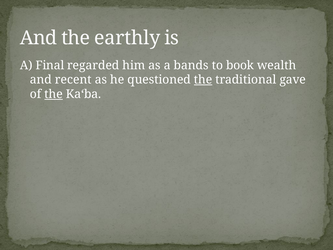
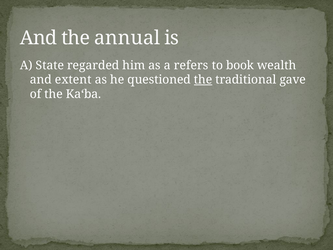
earthly: earthly -> annual
Final: Final -> State
bands: bands -> refers
recent: recent -> extent
the at (54, 94) underline: present -> none
